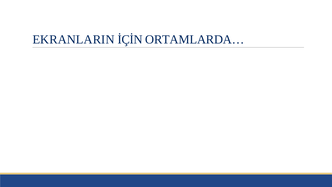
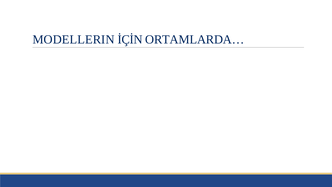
EKRANLARIN: EKRANLARIN -> MODELLERIN
